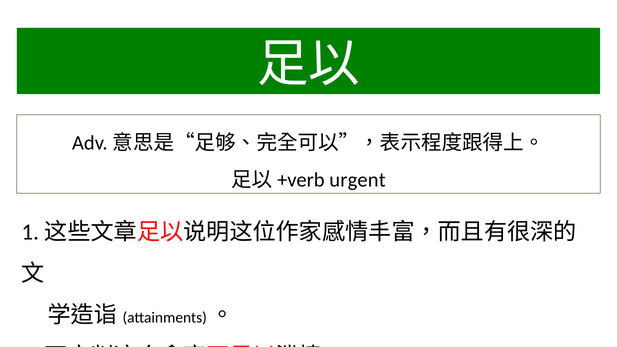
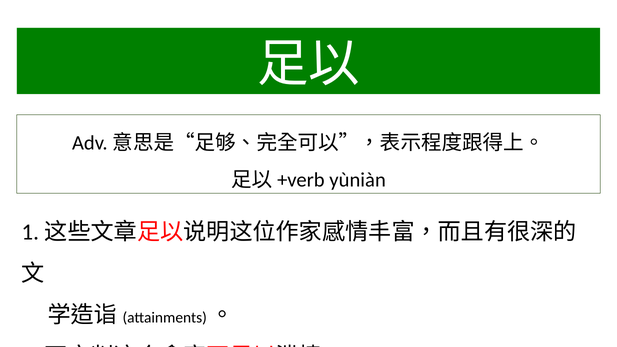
urgent: urgent -> yùniàn
